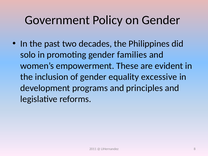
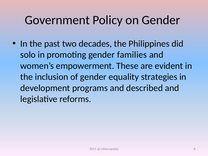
excessive: excessive -> strategies
principles: principles -> described
